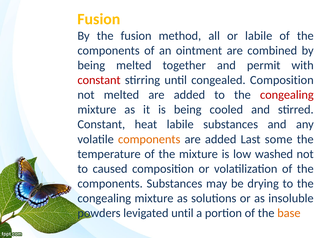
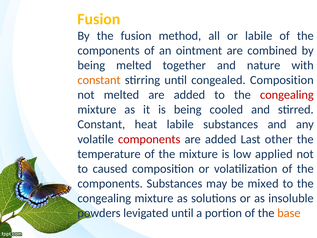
permit: permit -> nature
constant at (99, 80) colour: red -> orange
components at (149, 139) colour: orange -> red
some: some -> other
washed: washed -> applied
drying: drying -> mixed
